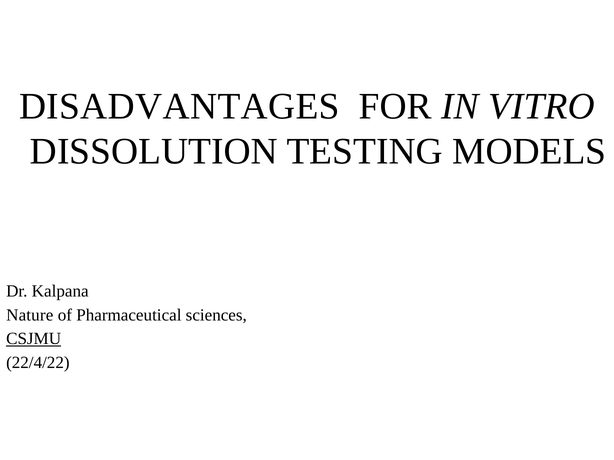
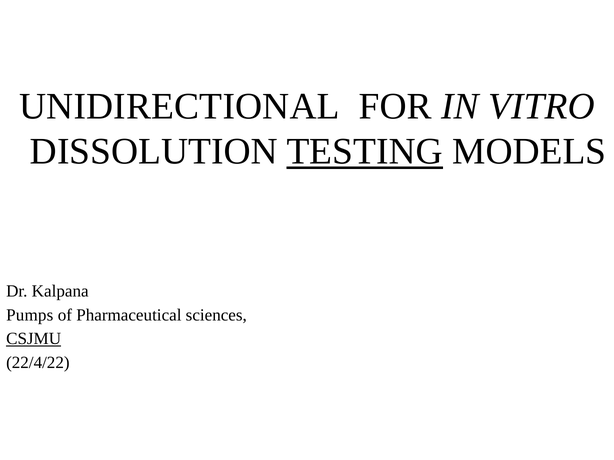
DISADVANTAGES: DISADVANTAGES -> UNIDIRECTIONAL
TESTING underline: none -> present
Nature: Nature -> Pumps
